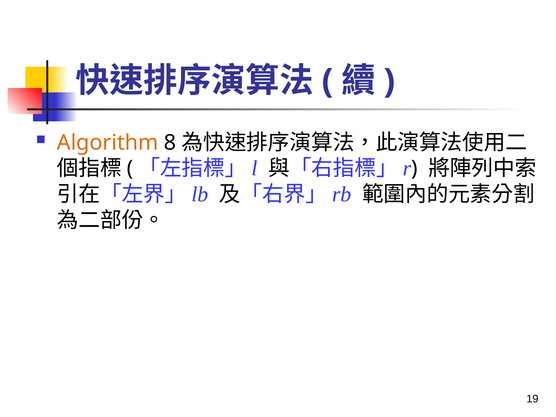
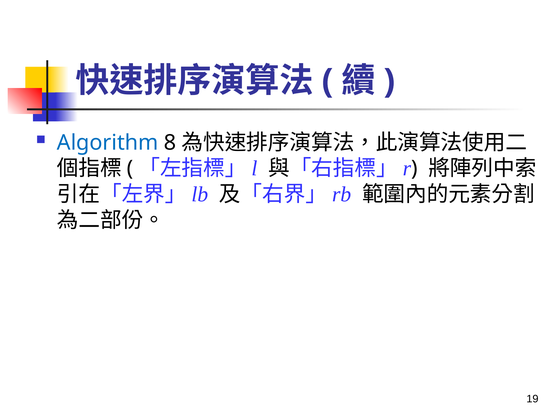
Algorithm colour: orange -> blue
